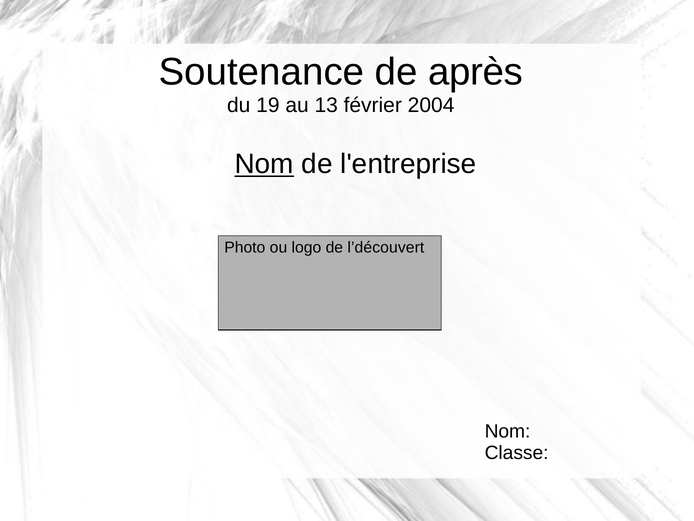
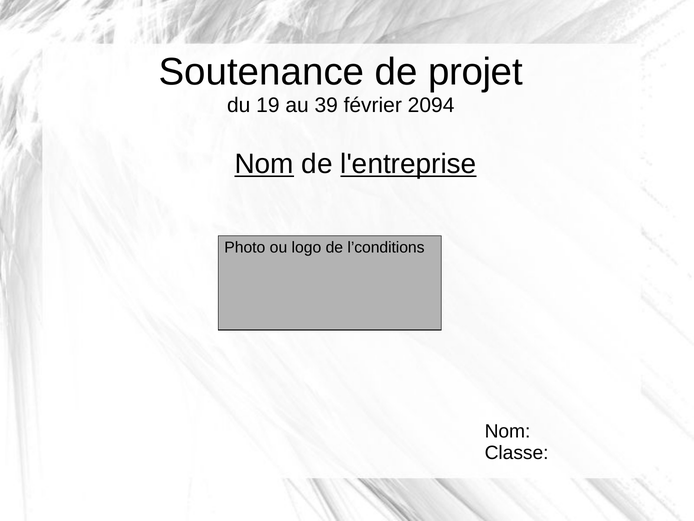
après: après -> projet
13: 13 -> 39
2004: 2004 -> 2094
l'entreprise underline: none -> present
l’découvert: l’découvert -> l’conditions
